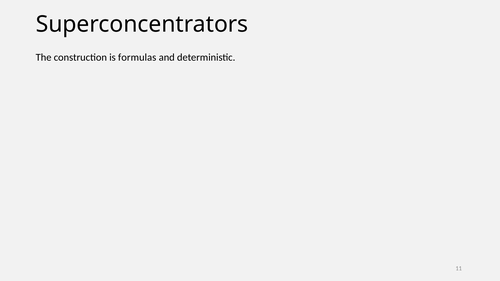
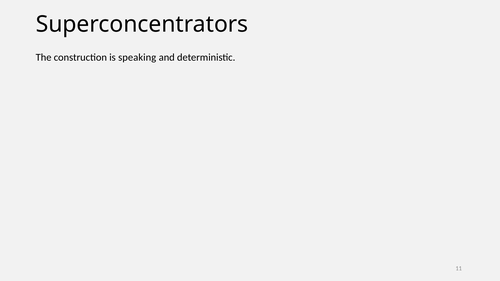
formulas: formulas -> speaking
